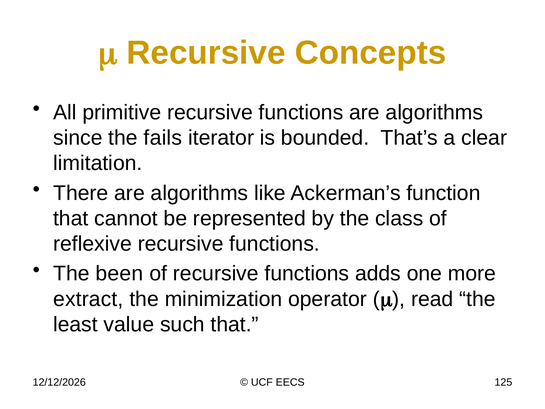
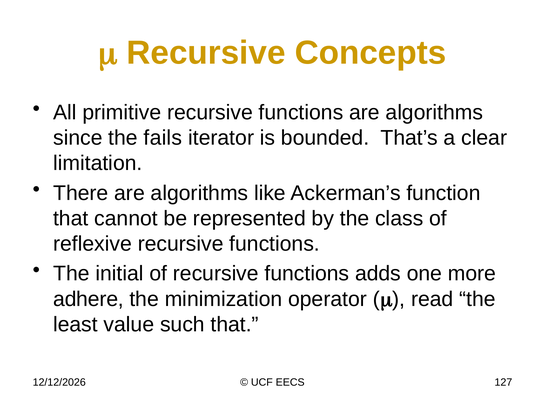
been: been -> initial
extract: extract -> adhere
125: 125 -> 127
